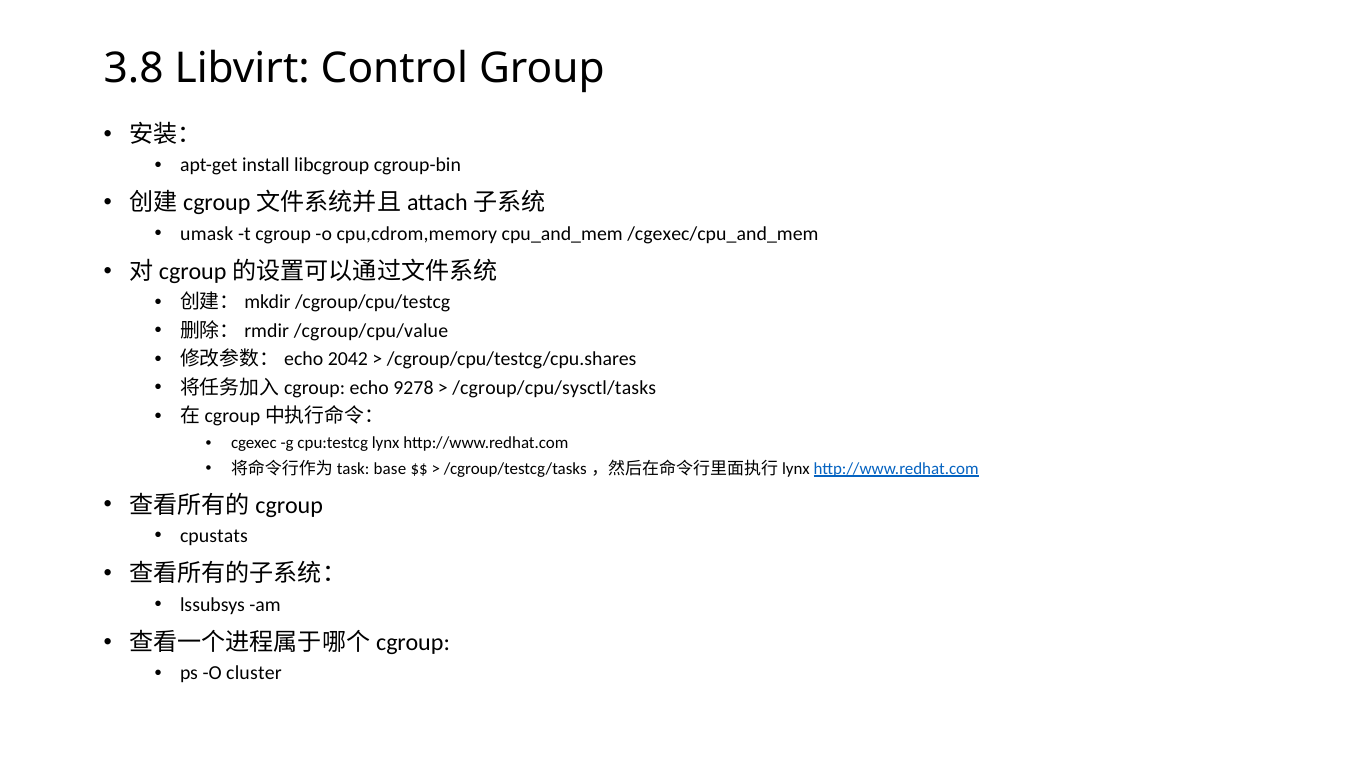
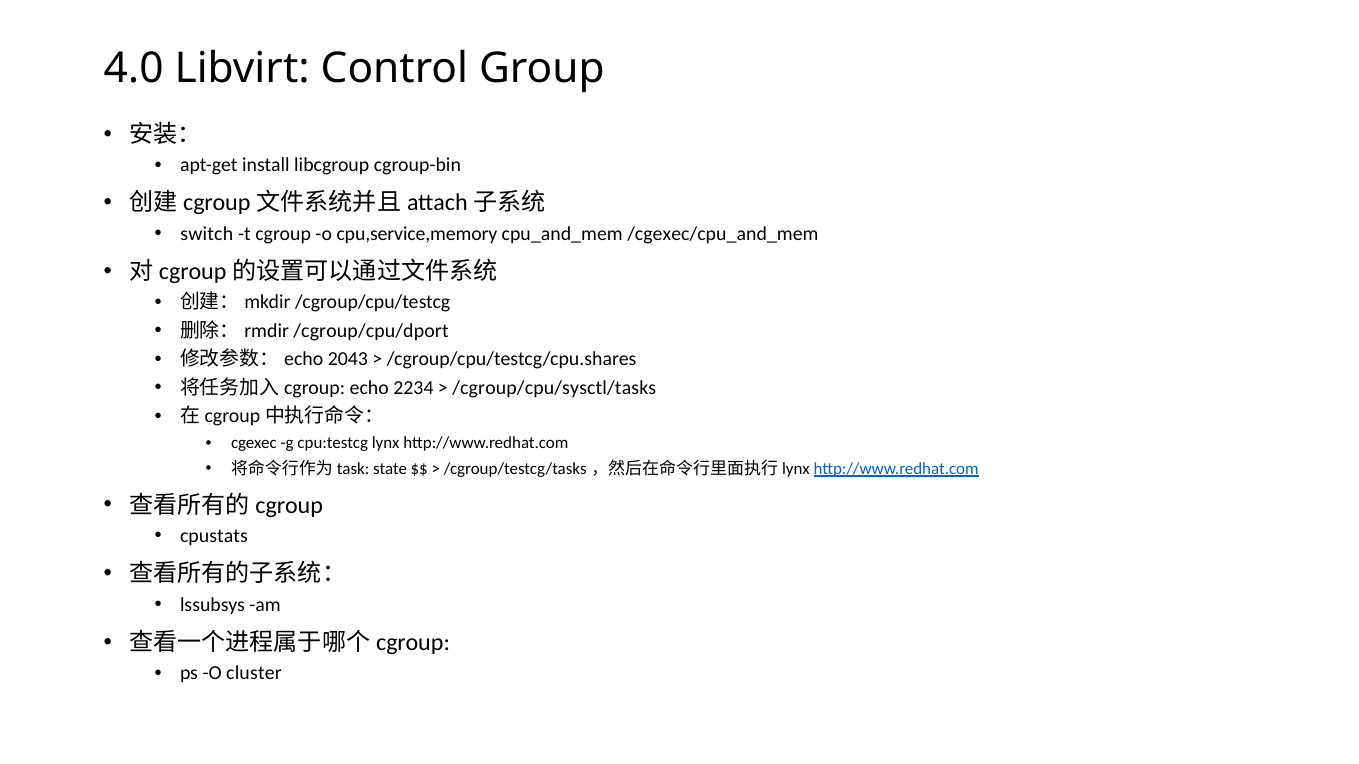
3.8: 3.8 -> 4.0
umask: umask -> switch
cpu,cdrom,memory: cpu,cdrom,memory -> cpu,service,memory
/cgroup/cpu/value: /cgroup/cpu/value -> /cgroup/cpu/dport
2042: 2042 -> 2043
9278: 9278 -> 2234
base: base -> state
